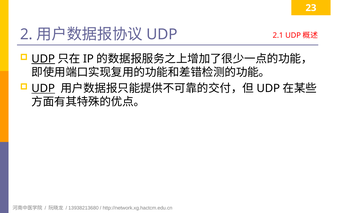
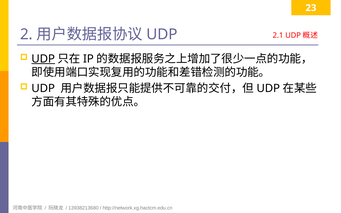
UDP at (43, 88) underline: present -> none
